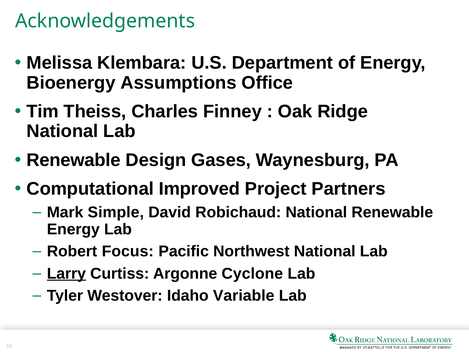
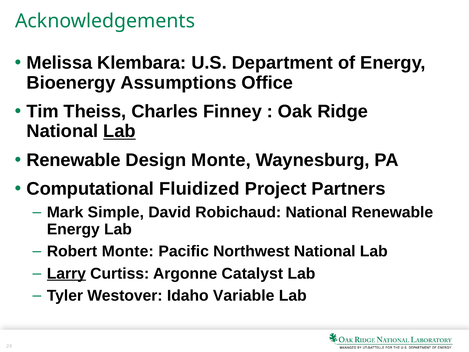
Lab at (120, 131) underline: none -> present
Design Gases: Gases -> Monte
Improved: Improved -> Fluidized
Robert Focus: Focus -> Monte
Cyclone: Cyclone -> Catalyst
